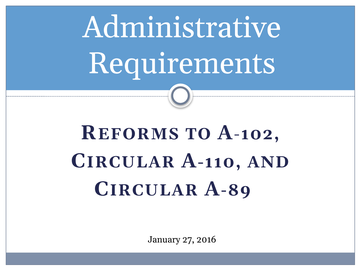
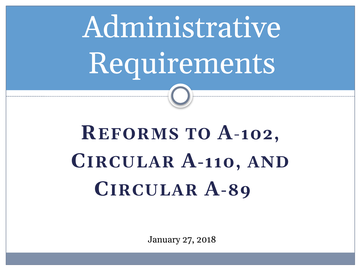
2016: 2016 -> 2018
